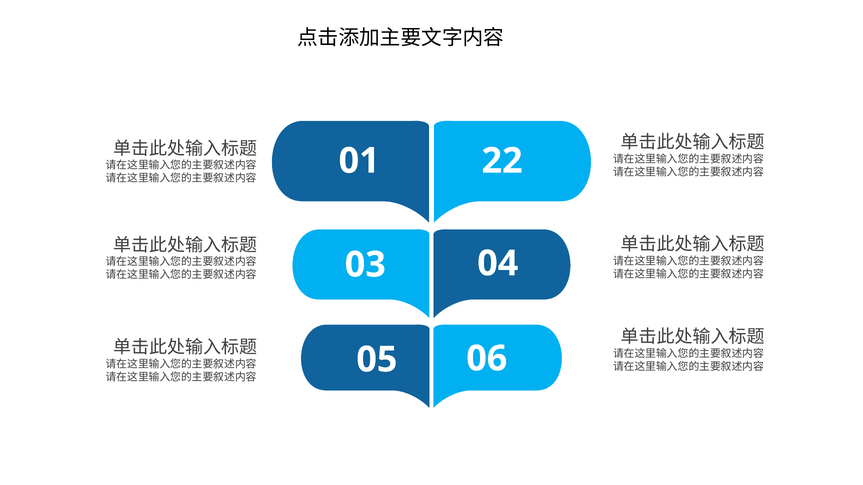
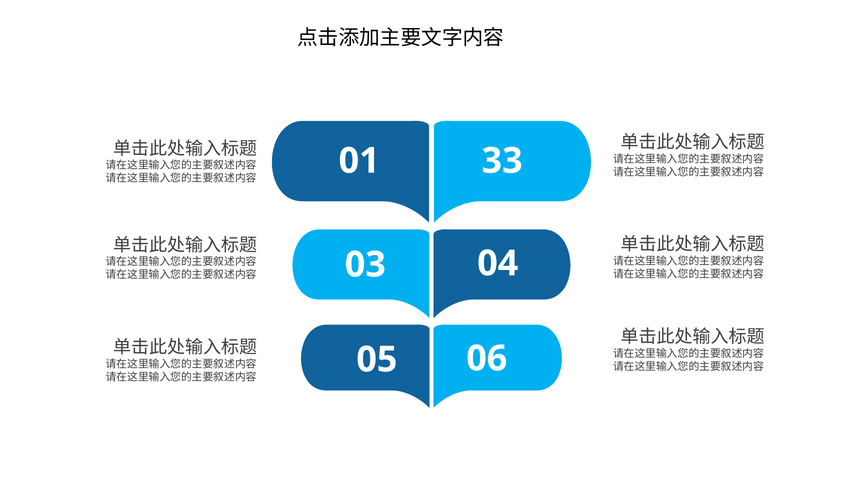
22: 22 -> 33
